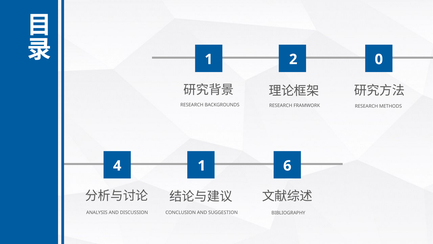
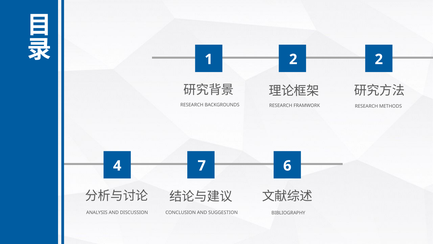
2 0: 0 -> 2
4 1: 1 -> 7
